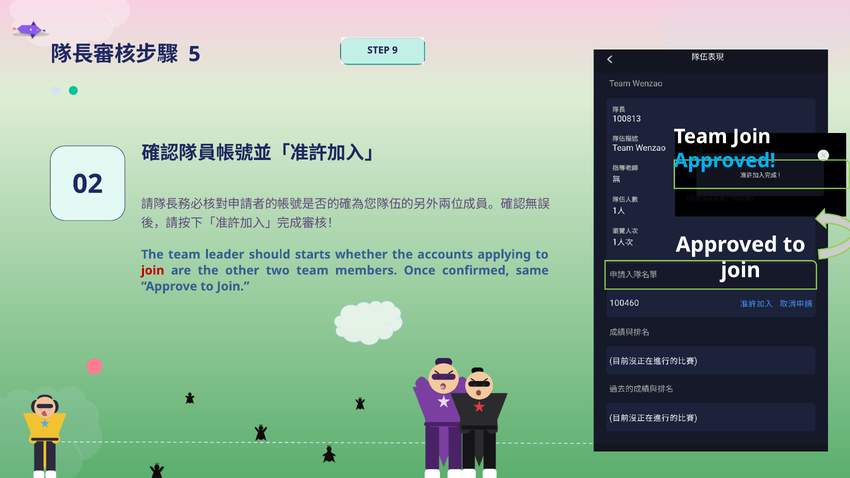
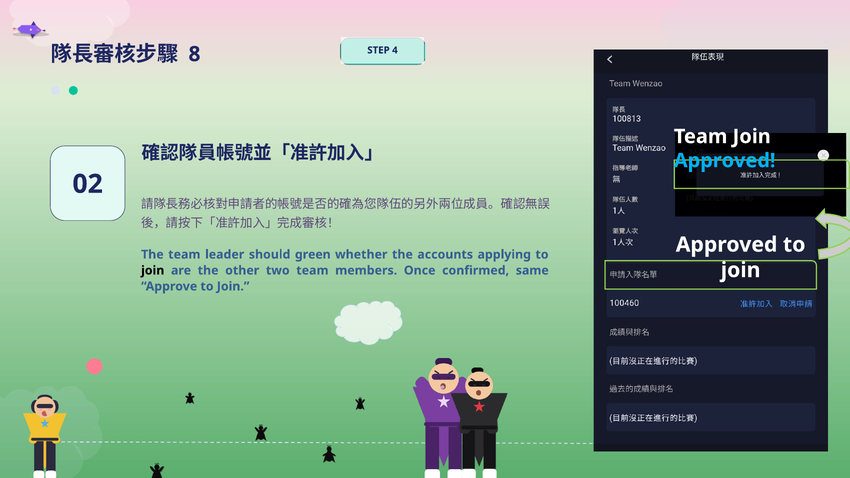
5: 5 -> 8
9: 9 -> 4
starts: starts -> green
join at (153, 271) colour: red -> black
